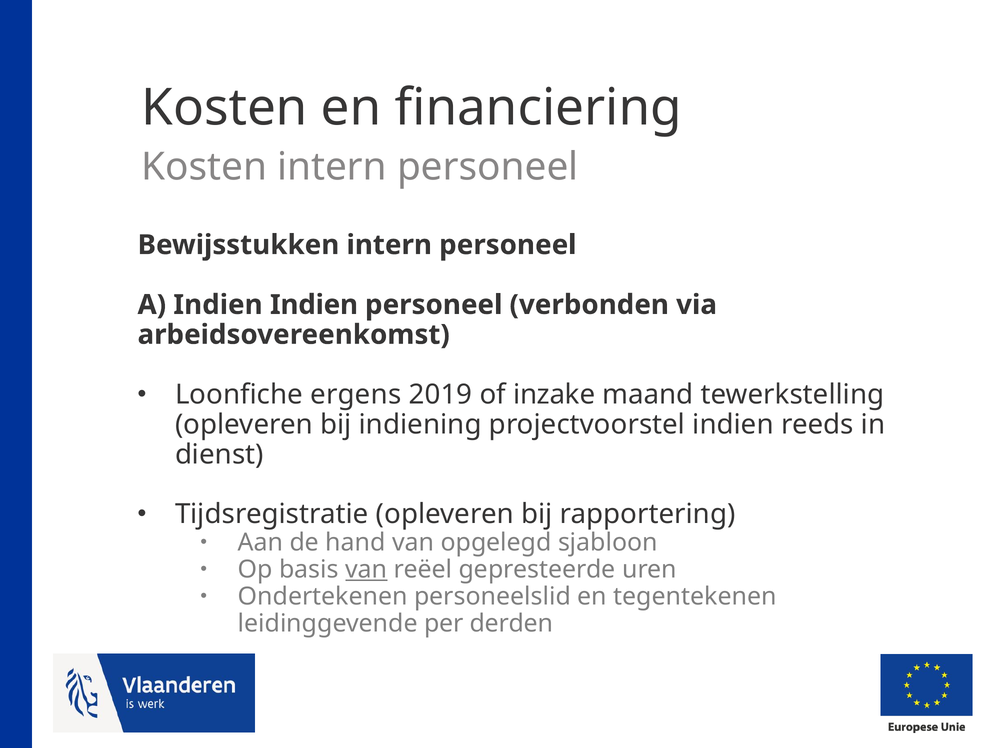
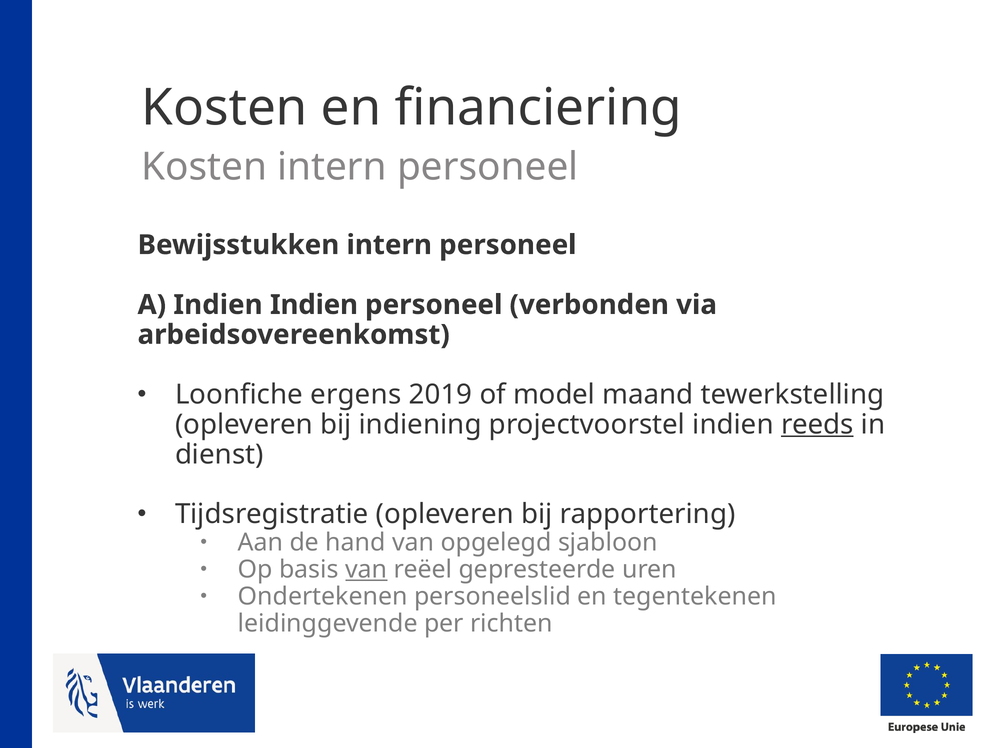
inzake: inzake -> model
reeds underline: none -> present
derden: derden -> richten
